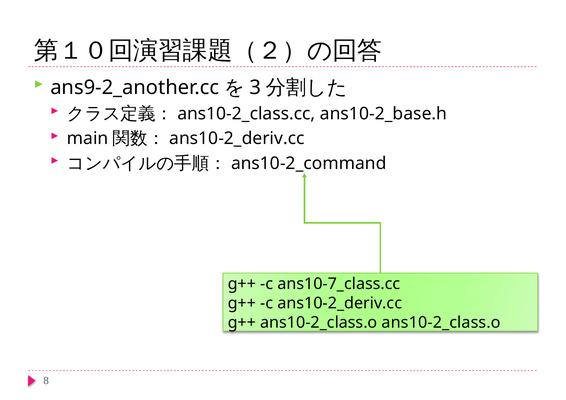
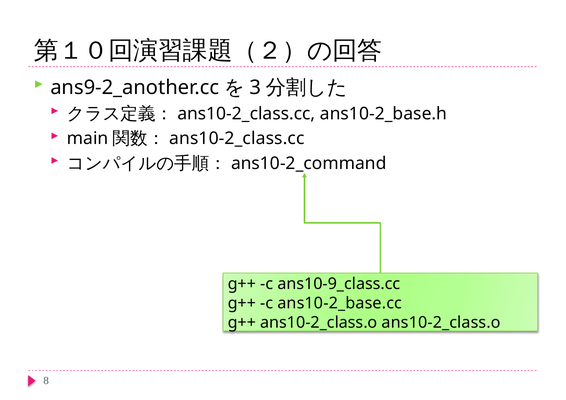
ans10-2_deriv.cc at (237, 139): ans10-2_deriv.cc -> ans10-2_class.cc
ans10-7_class.cc: ans10-7_class.cc -> ans10-9_class.cc
c ans10-2_deriv.cc: ans10-2_deriv.cc -> ans10-2_base.cc
